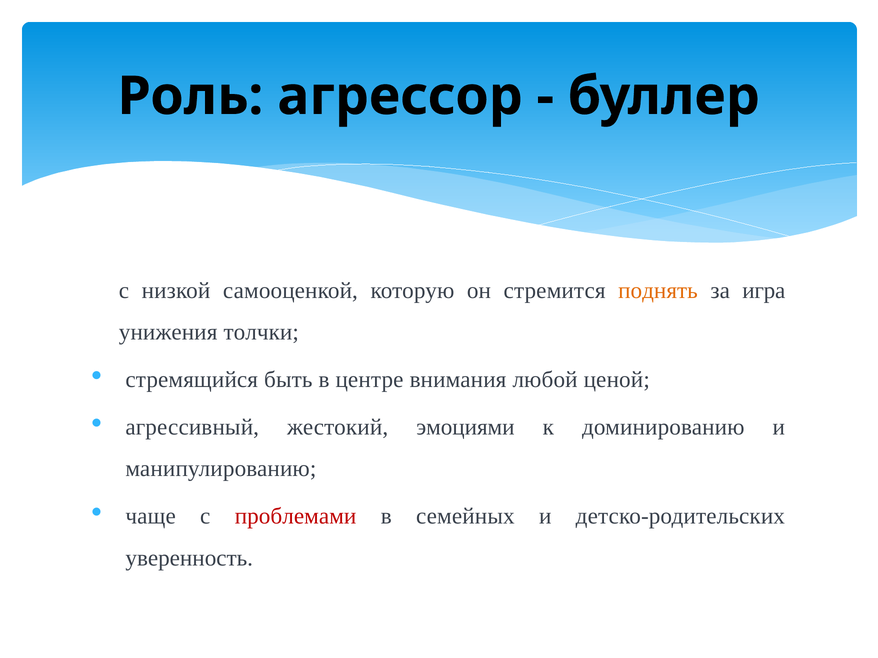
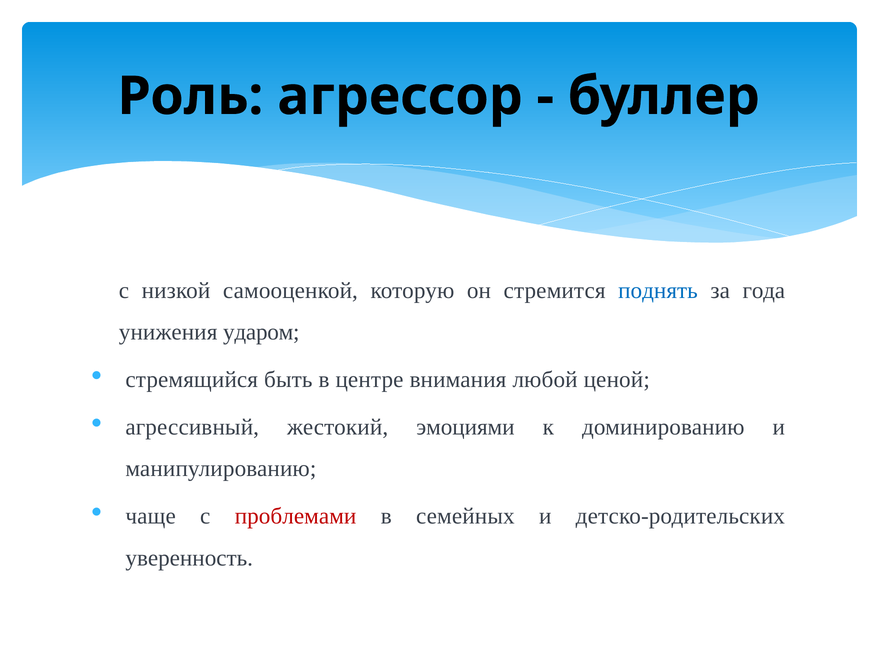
поднять colour: orange -> blue
игра: игра -> года
толчки: толчки -> ударом
